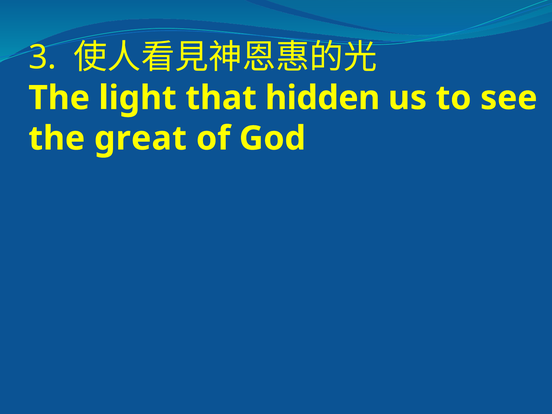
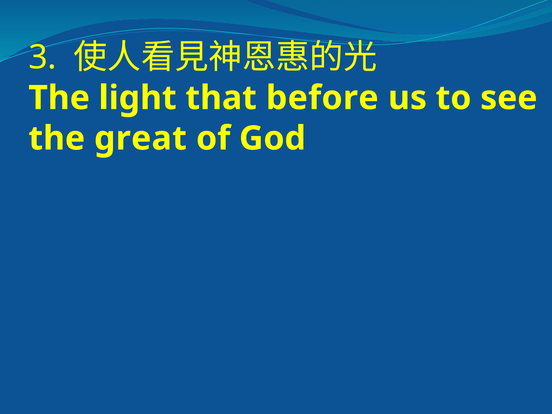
hidden: hidden -> before
